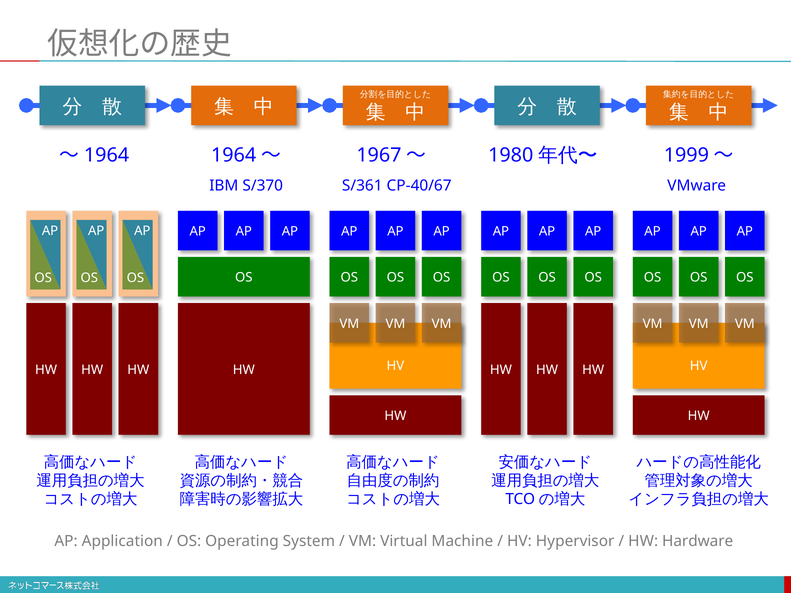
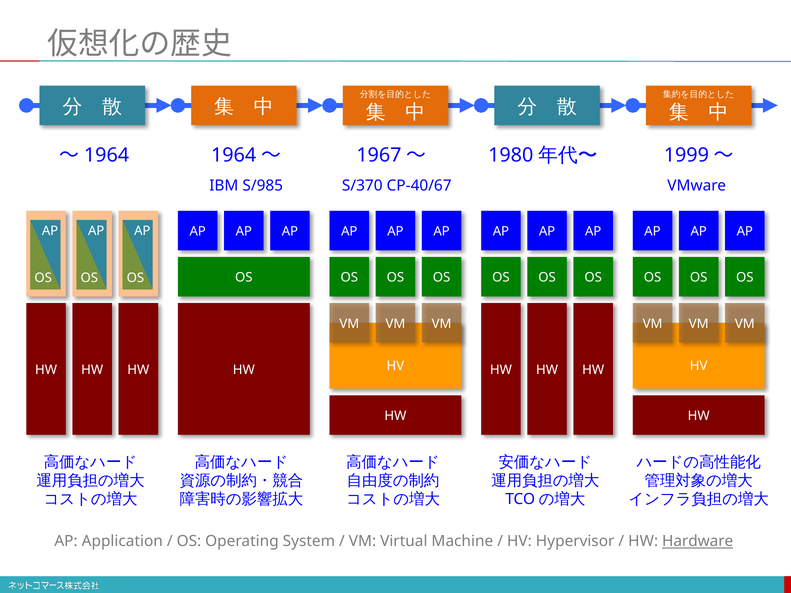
S/370: S/370 -> S/985
S/361: S/361 -> S/370
Hardware underline: none -> present
